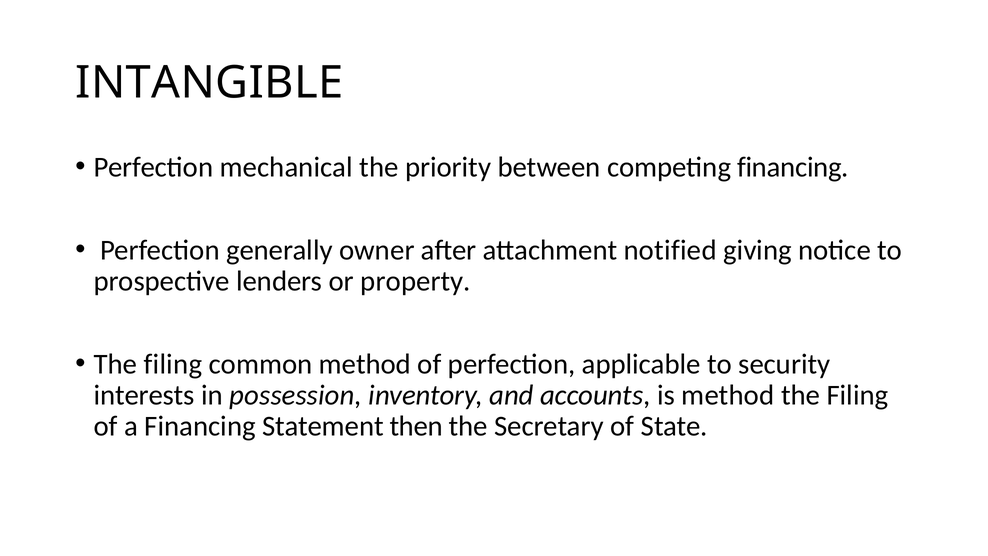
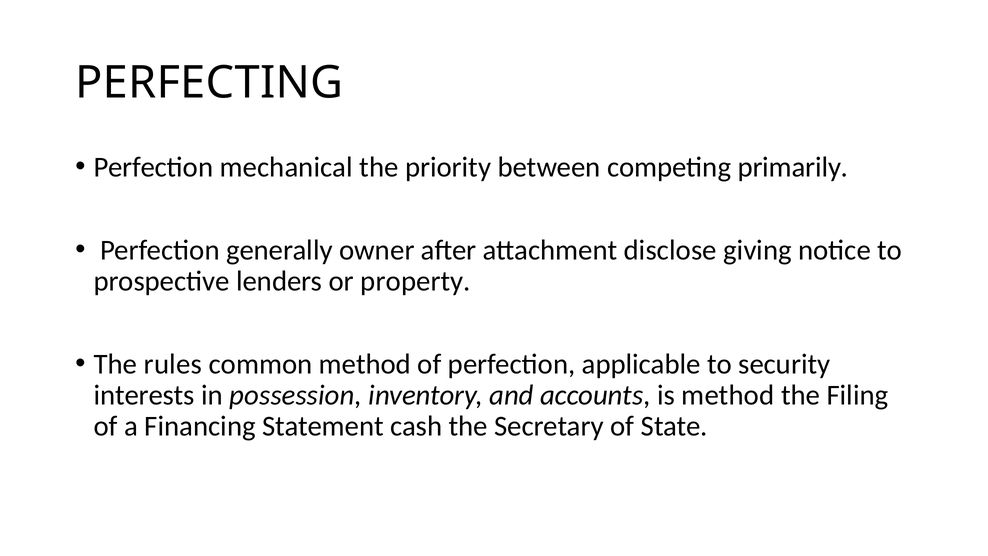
INTANGIBLE: INTANGIBLE -> PERFECTING
competing financing: financing -> primarily
notified: notified -> disclose
filing at (173, 364): filing -> rules
then: then -> cash
